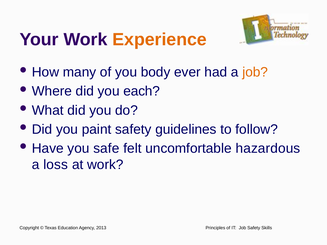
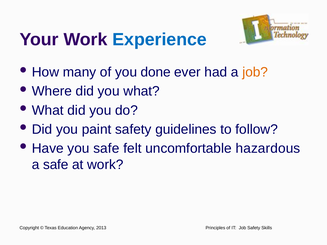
Experience colour: orange -> blue
body: body -> done
you each: each -> what
a loss: loss -> safe
